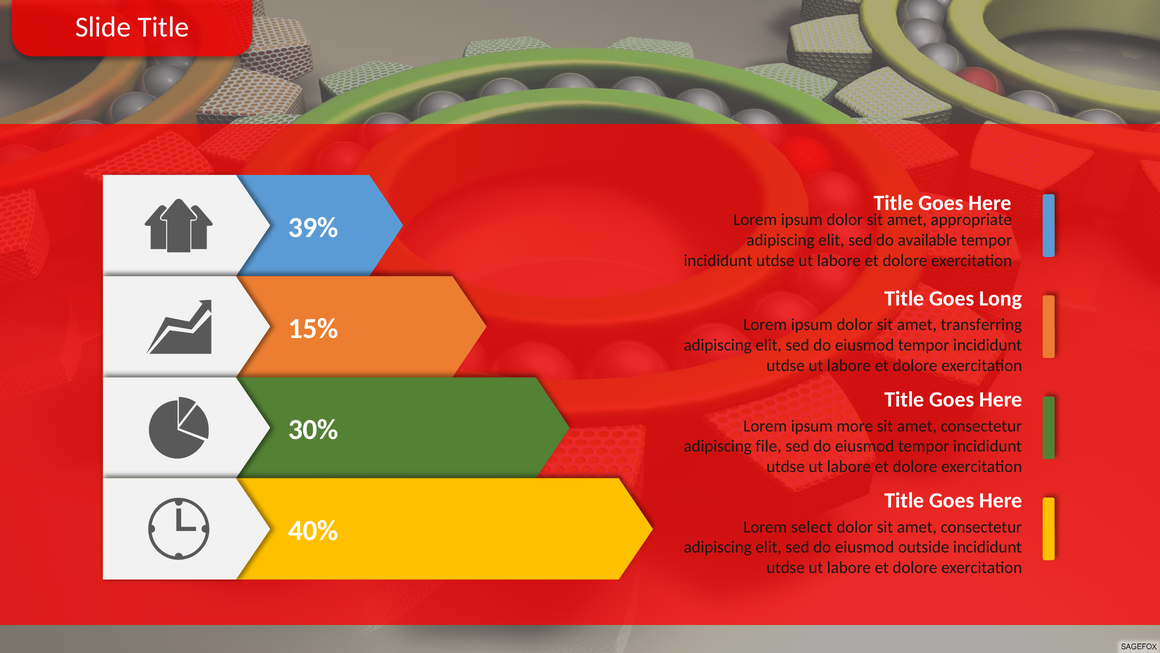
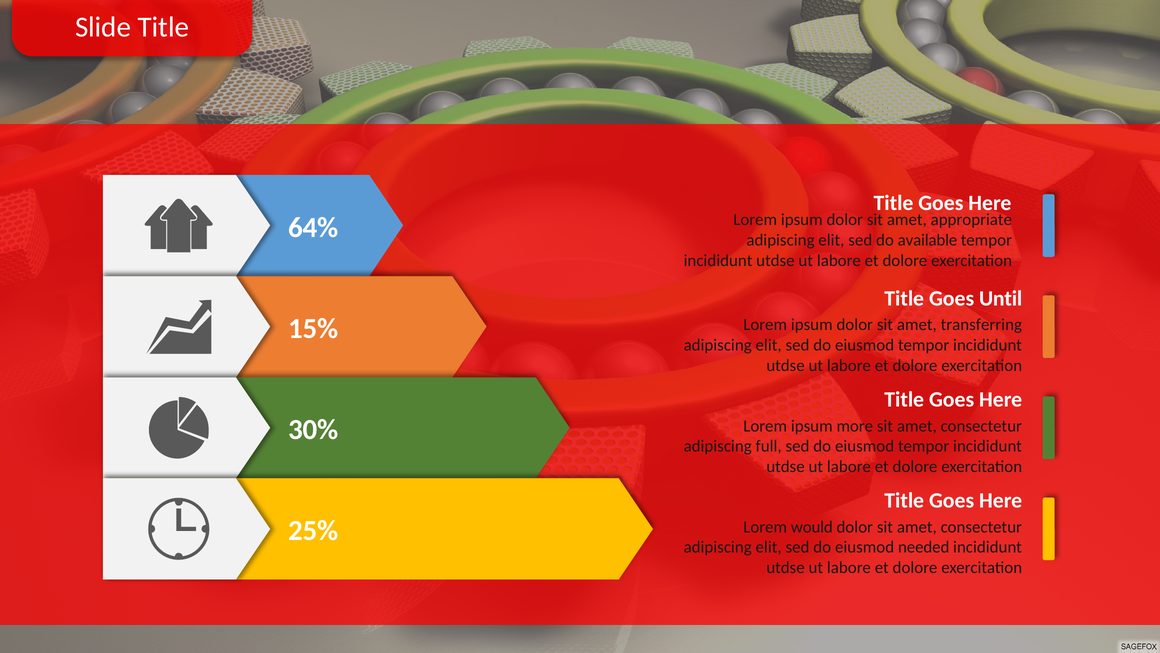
39%: 39% -> 64%
Long: Long -> Until
file: file -> full
40%: 40% -> 25%
select: select -> would
outside: outside -> needed
